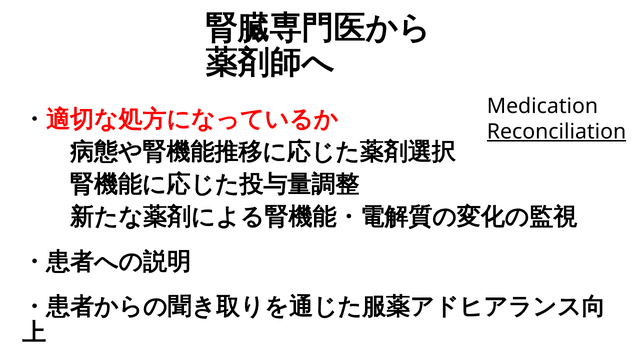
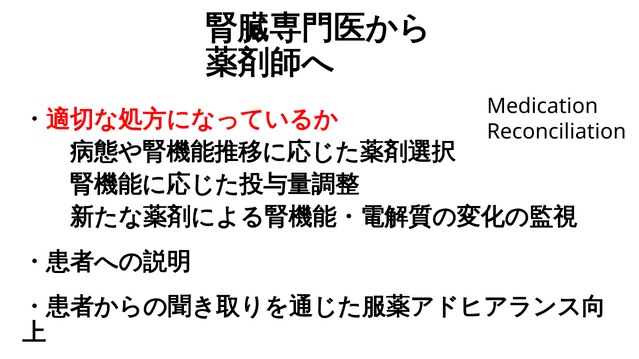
Reconciliation underline: present -> none
